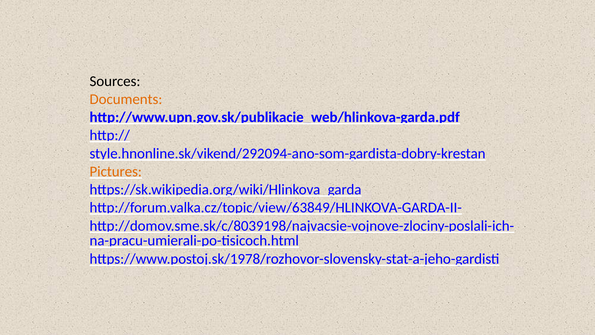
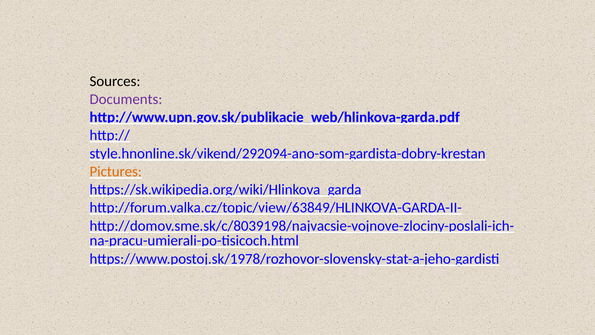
Documents colour: orange -> purple
